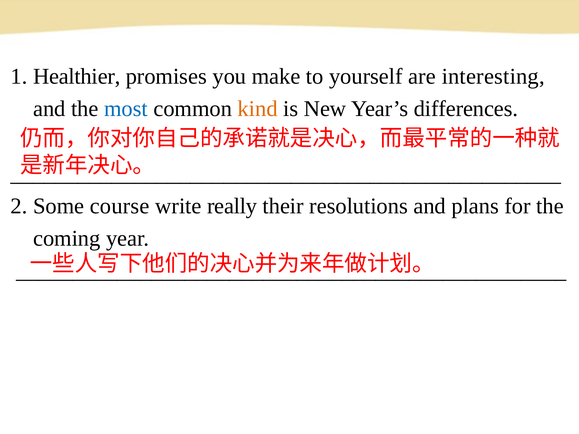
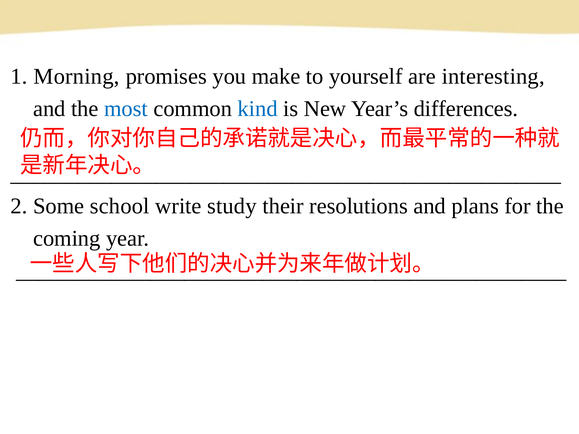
Healthier: Healthier -> Morning
kind colour: orange -> blue
course: course -> school
really: really -> study
